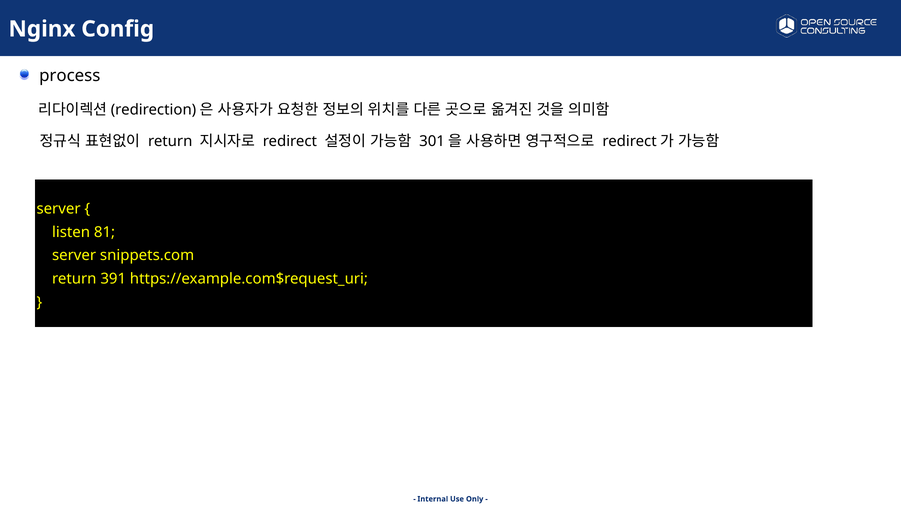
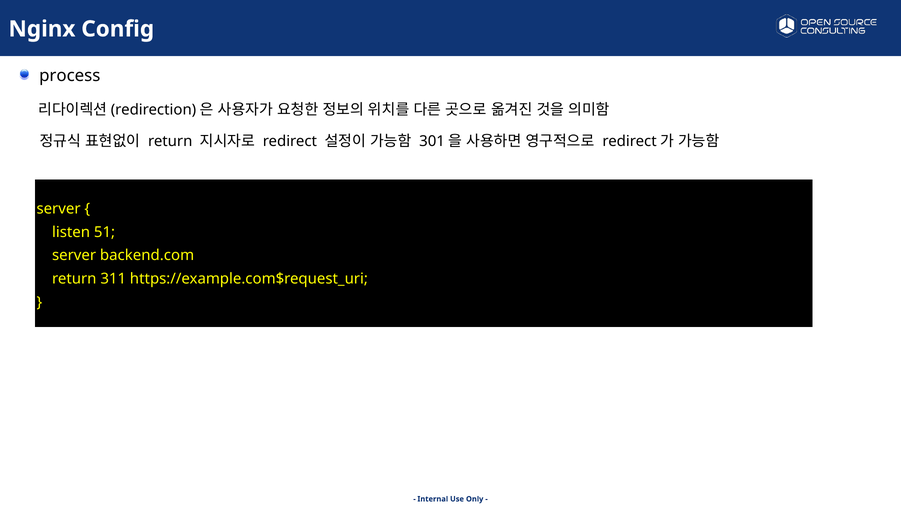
81: 81 -> 51
snippets.com: snippets.com -> backend.com
391: 391 -> 311
